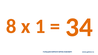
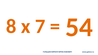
1: 1 -> 7
34: 34 -> 54
